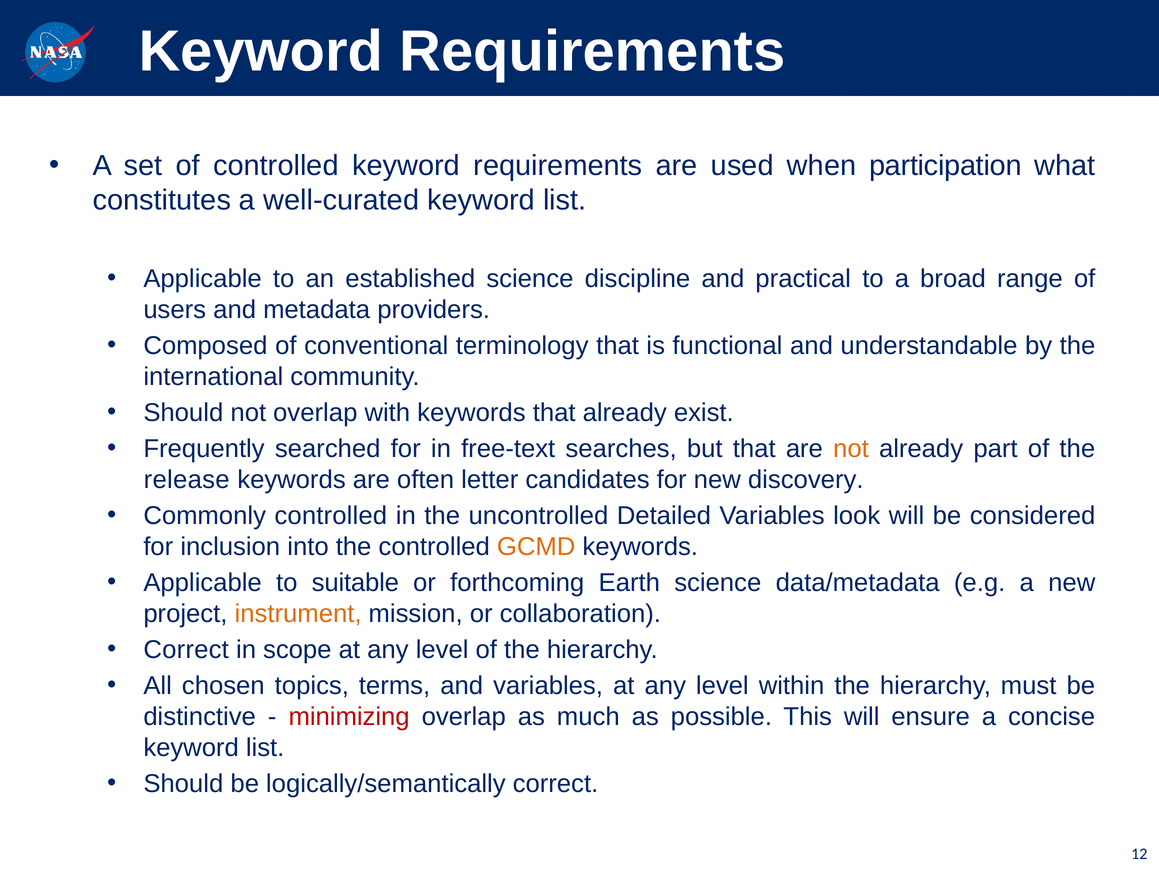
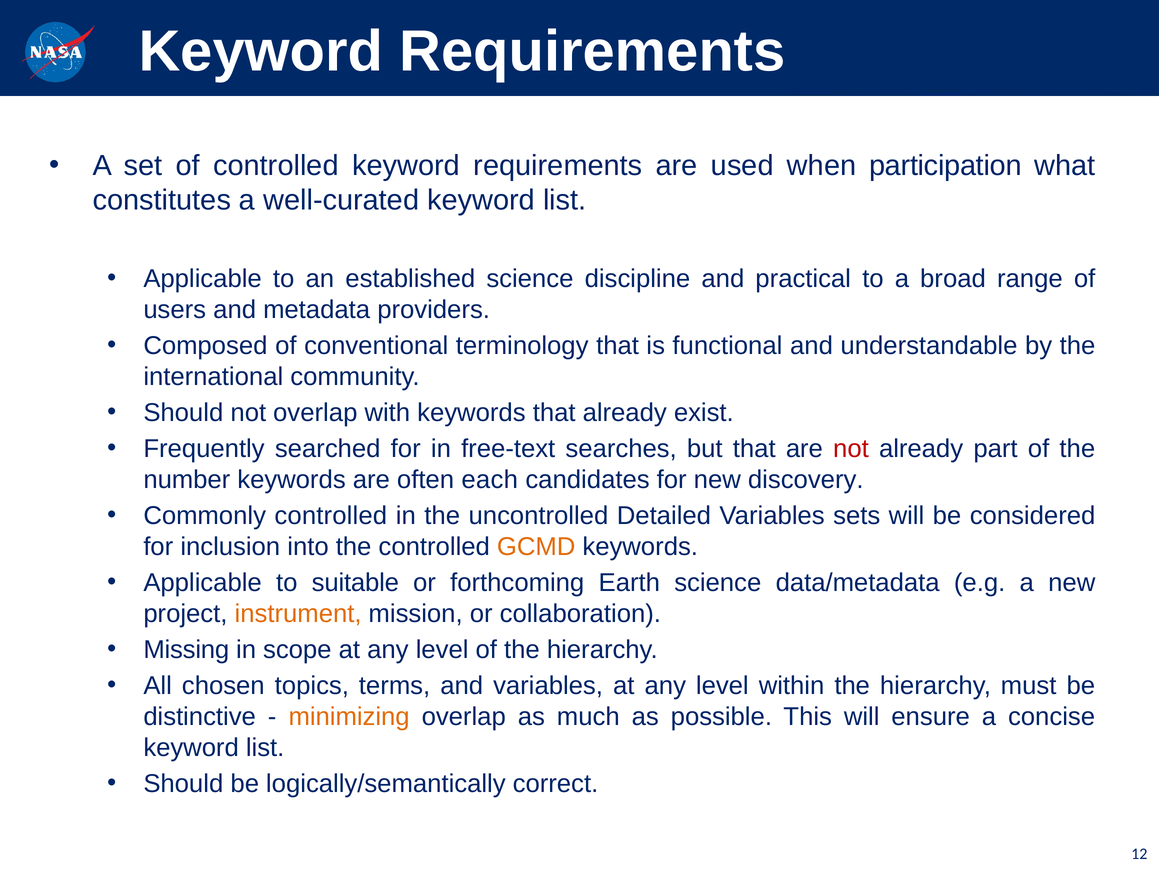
not at (851, 448) colour: orange -> red
release: release -> number
letter: letter -> each
look: look -> sets
Correct at (186, 649): Correct -> Missing
minimizing colour: red -> orange
